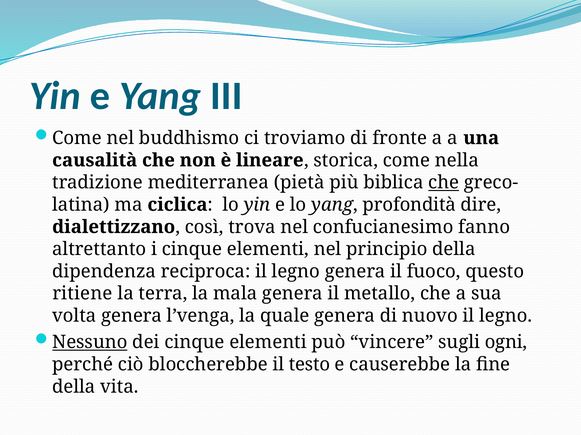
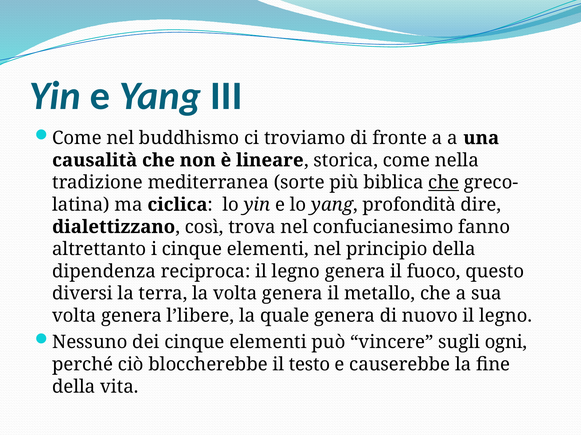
pietà: pietà -> sorte
ritiene: ritiene -> diversi
la mala: mala -> volta
l’venga: l’venga -> l’libere
Nessuno underline: present -> none
